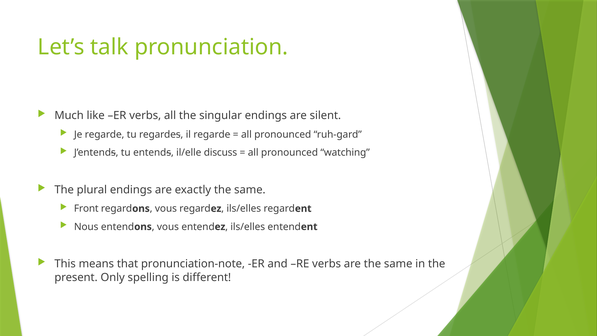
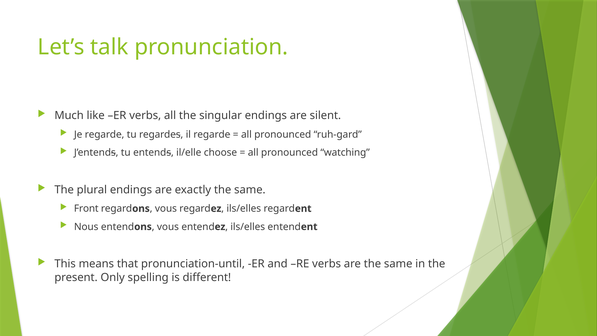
discuss: discuss -> choose
pronunciation-note: pronunciation-note -> pronunciation-until
